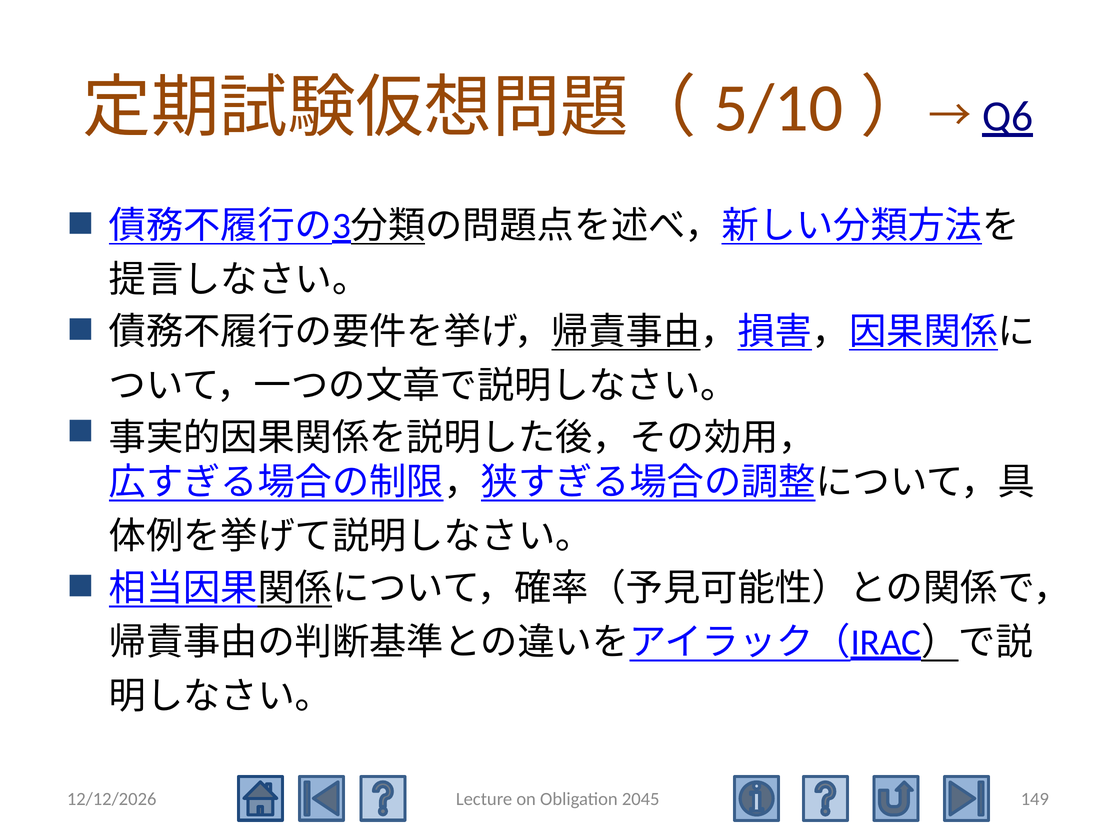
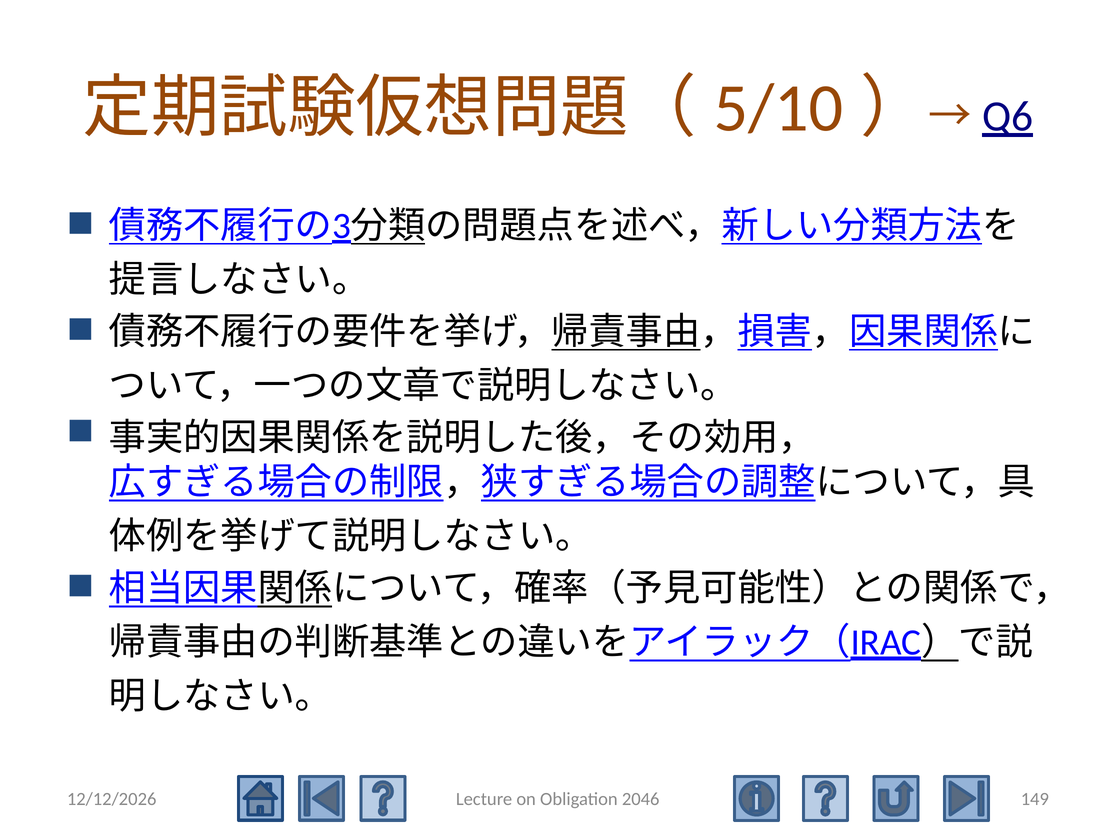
2045: 2045 -> 2046
